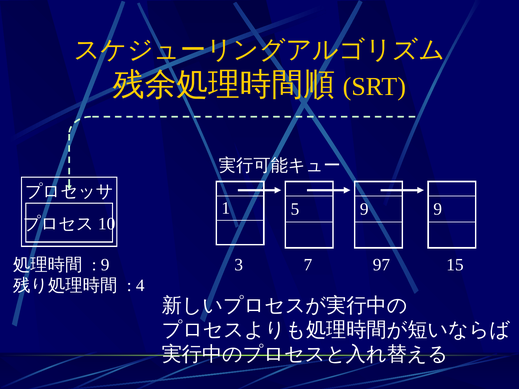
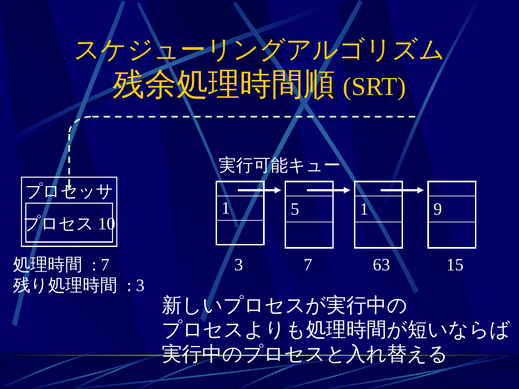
5 9: 9 -> 1
97: 97 -> 63
9 at (105, 265): 9 -> 7
4 at (140, 286): 4 -> 3
